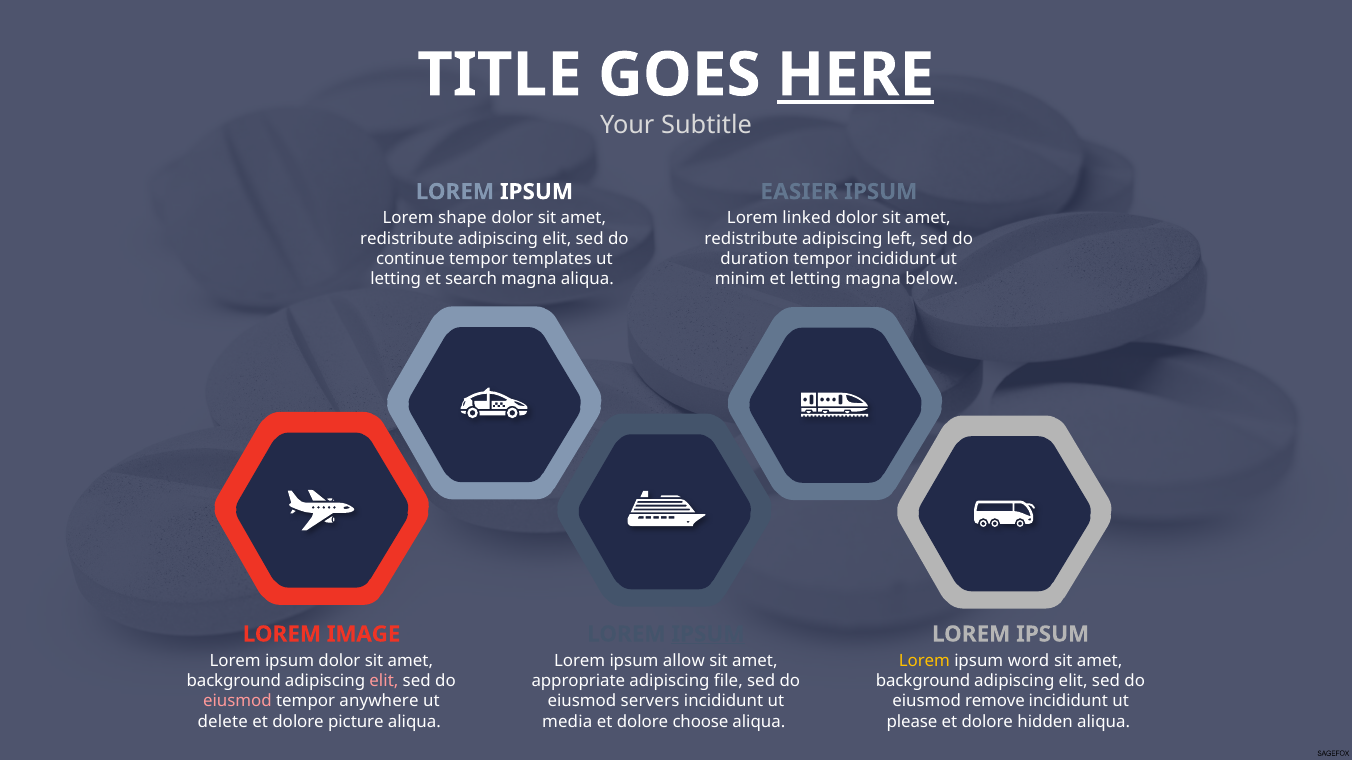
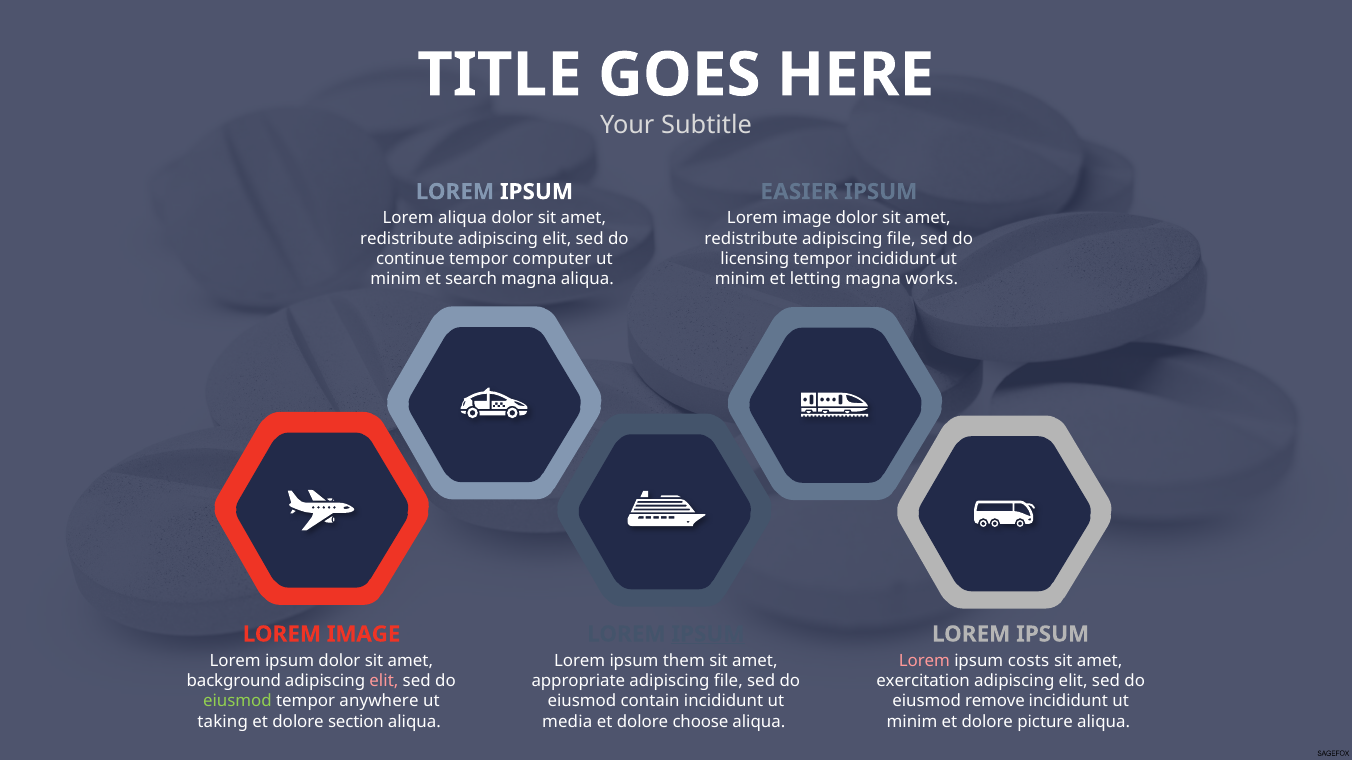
HERE underline: present -> none
Lorem shape: shape -> aliqua
linked at (807, 219): linked -> image
left at (901, 239): left -> file
templates: templates -> computer
duration: duration -> licensing
letting at (396, 279): letting -> minim
below: below -> works
allow: allow -> them
Lorem at (924, 661) colour: yellow -> pink
word: word -> costs
background at (923, 681): background -> exercitation
eiusmod at (237, 702) colour: pink -> light green
servers: servers -> contain
delete: delete -> taking
picture: picture -> section
please at (912, 722): please -> minim
hidden: hidden -> picture
